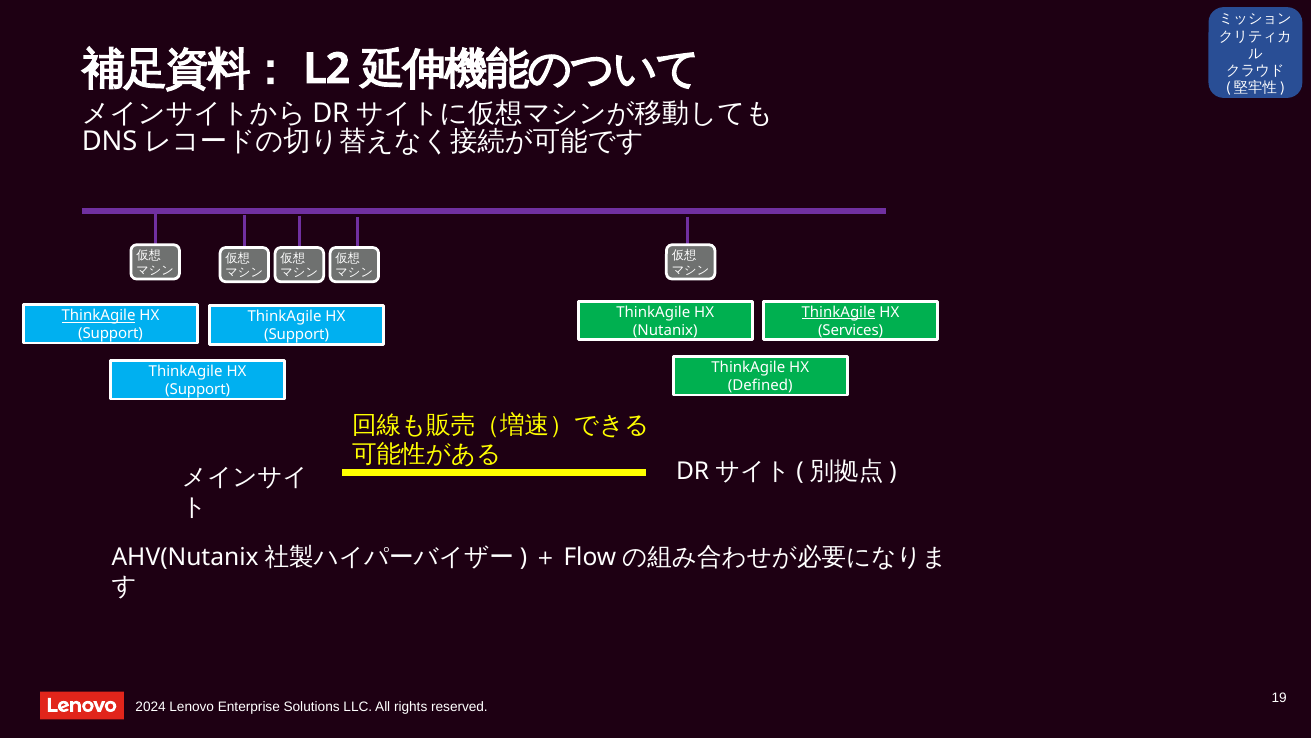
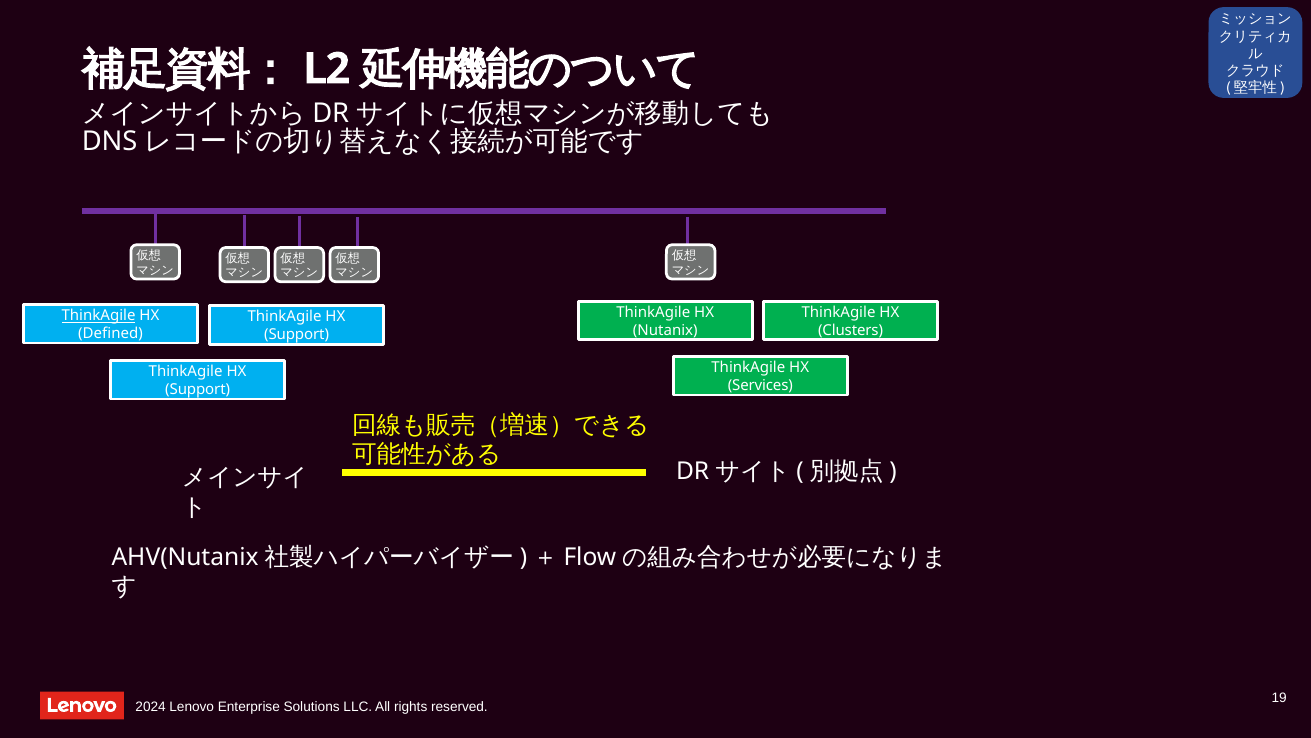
ThinkAgile at (839, 312) underline: present -> none
Services: Services -> Clusters
Support at (111, 334): Support -> Defined
Defined: Defined -> Services
